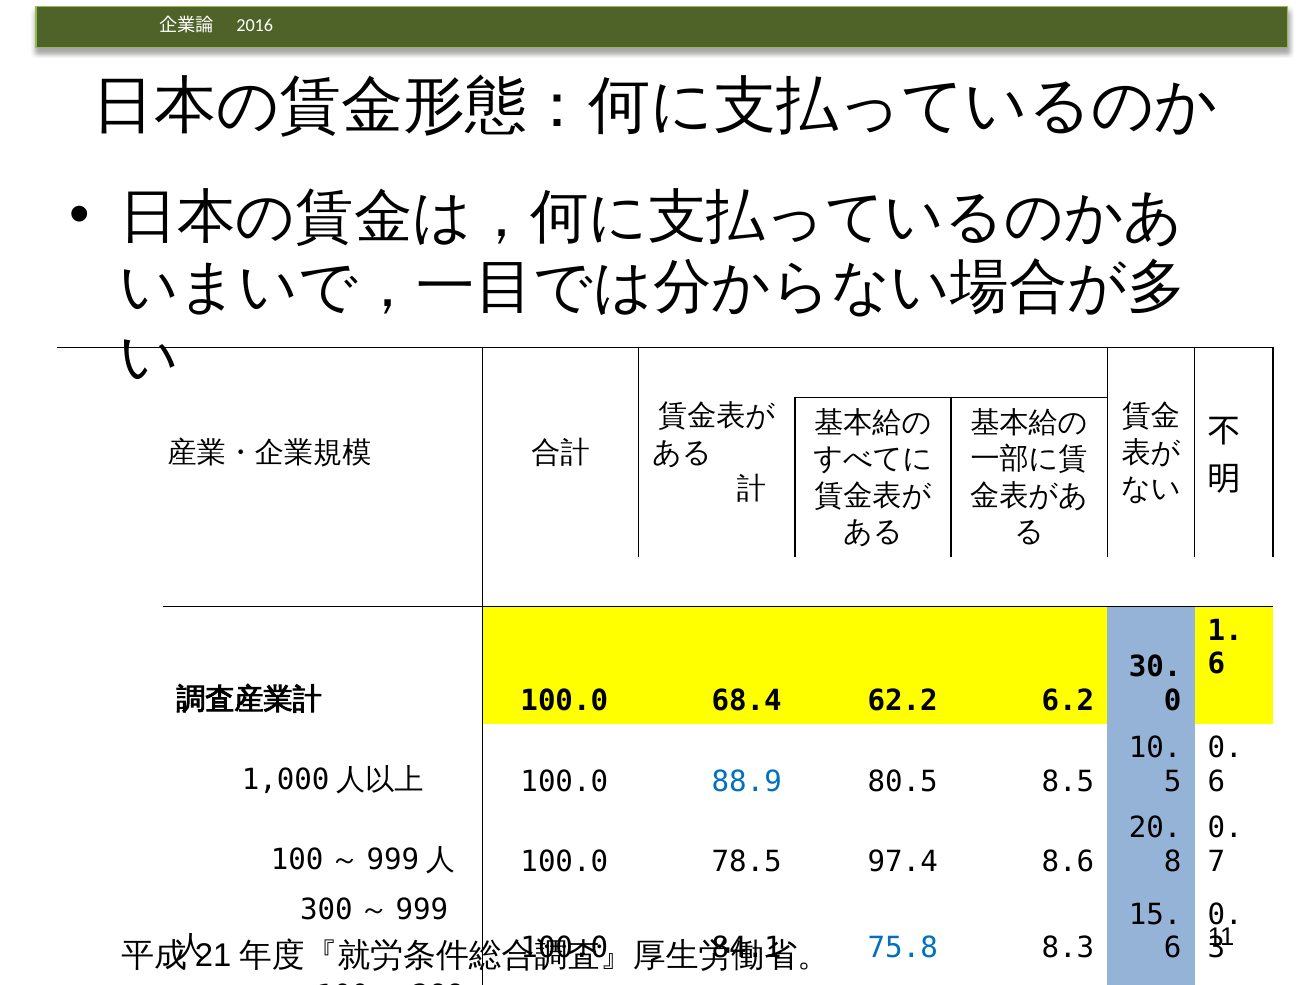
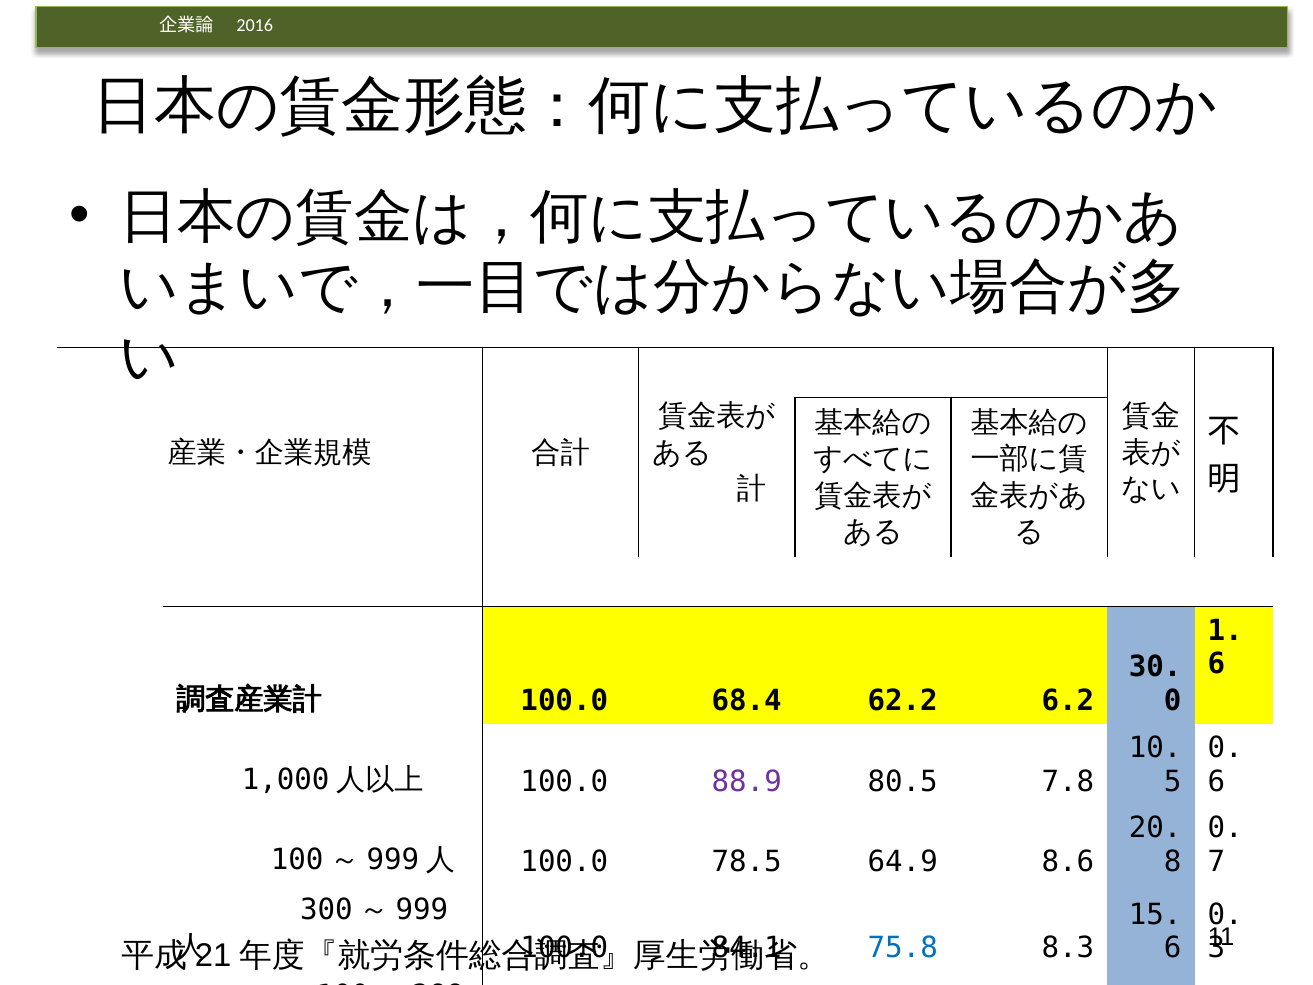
88.9 colour: blue -> purple
8.5: 8.5 -> 7.8
97.4: 97.4 -> 64.9
